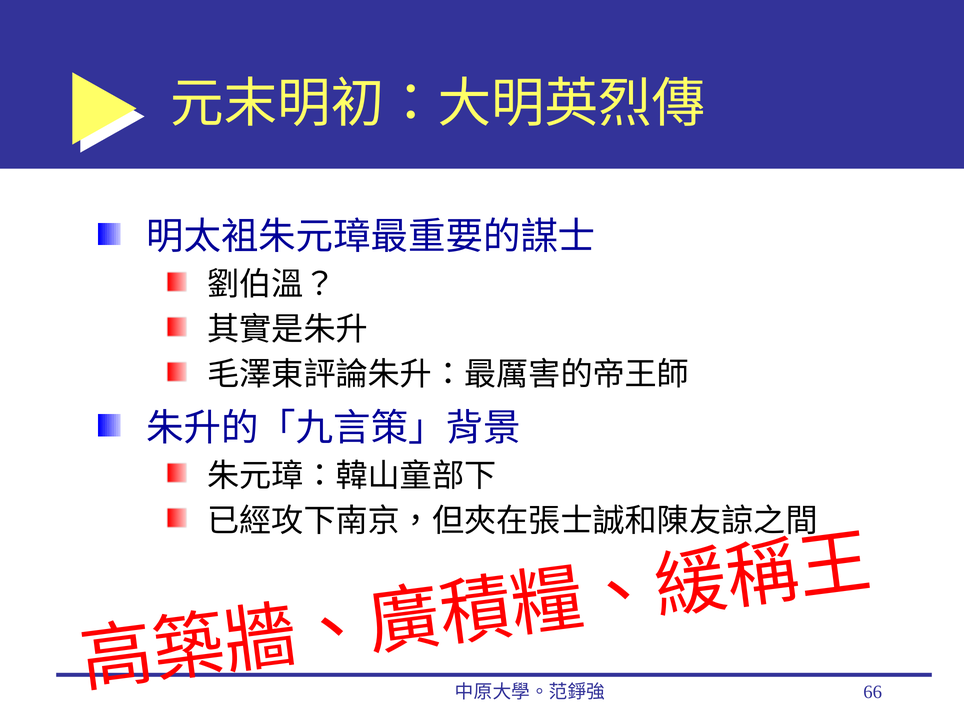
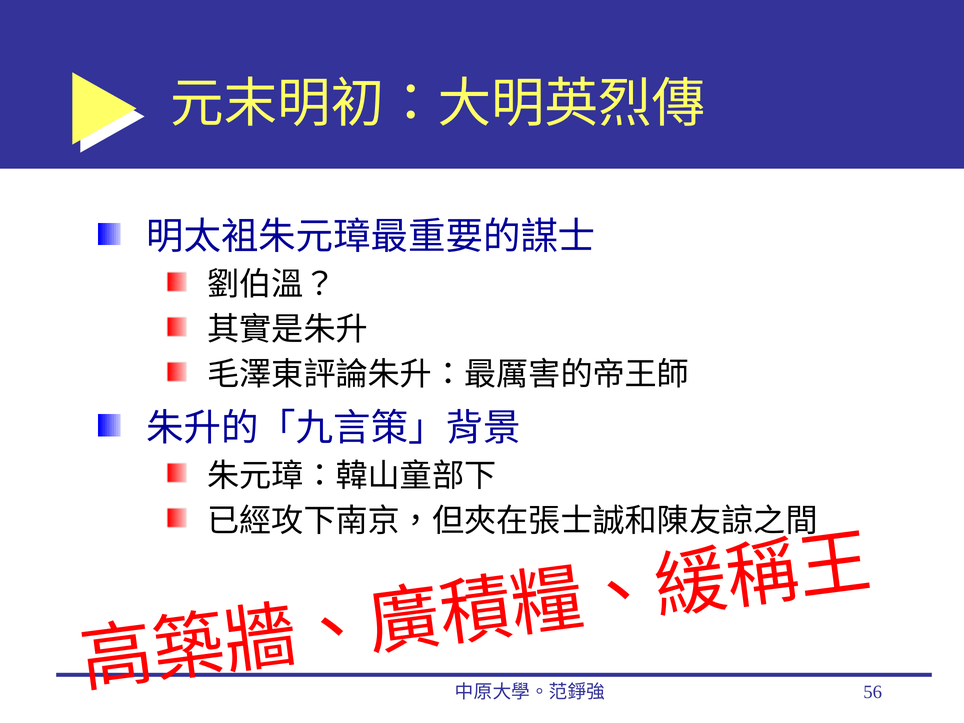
66: 66 -> 56
